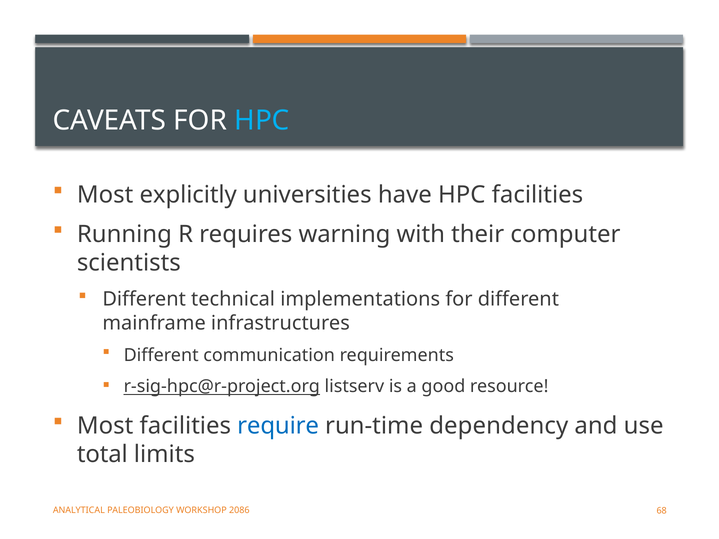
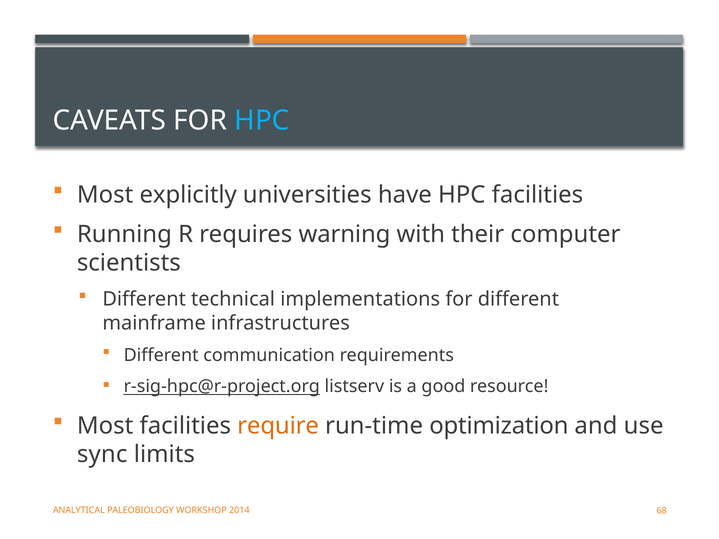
require colour: blue -> orange
dependency: dependency -> optimization
total: total -> sync
2086: 2086 -> 2014
